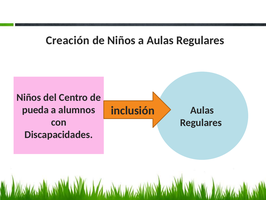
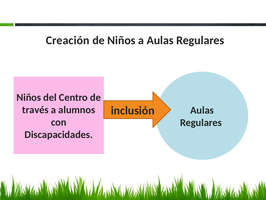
pueda: pueda -> través
